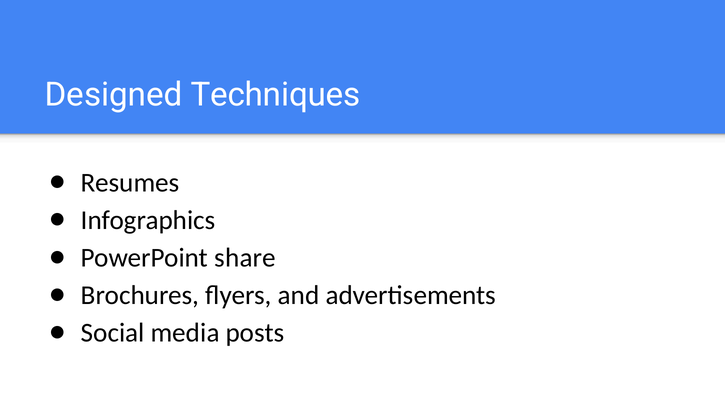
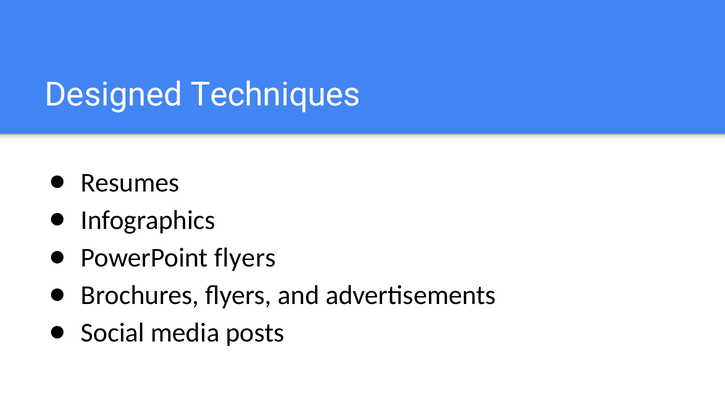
PowerPoint share: share -> flyers
